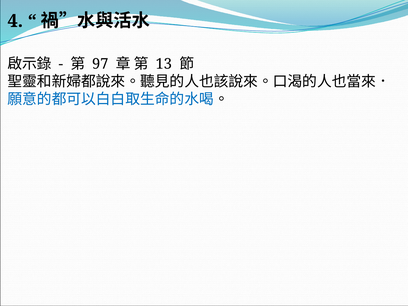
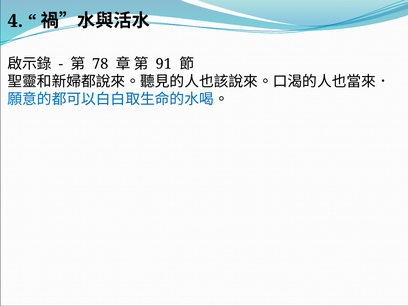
97: 97 -> 78
13: 13 -> 91
